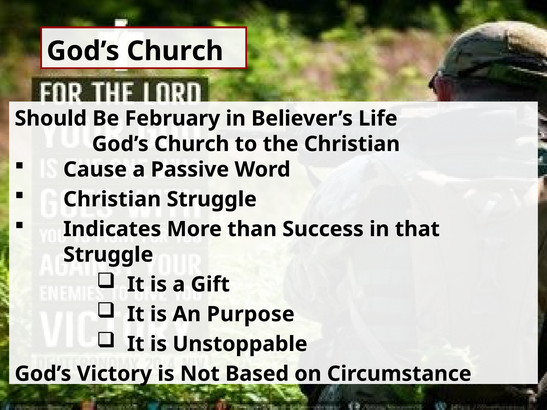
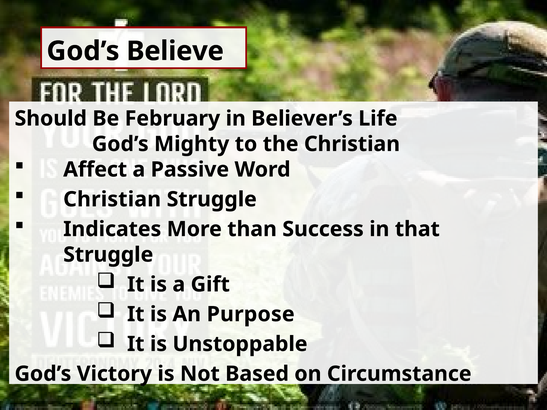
Church at (175, 51): Church -> Believe
Church at (192, 144): Church -> Mighty
Cause: Cause -> Affect
